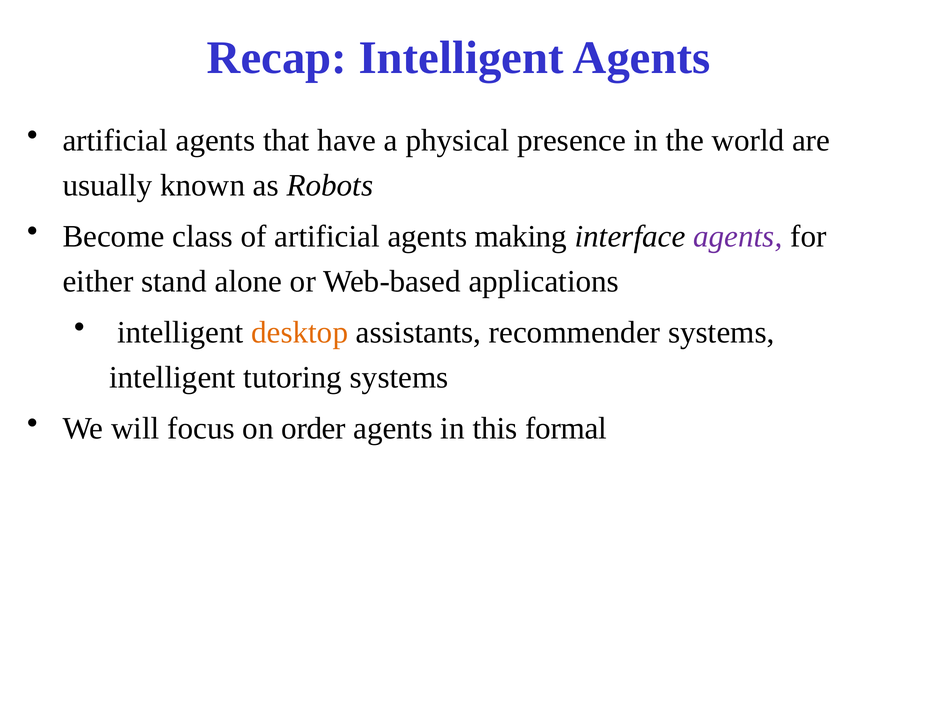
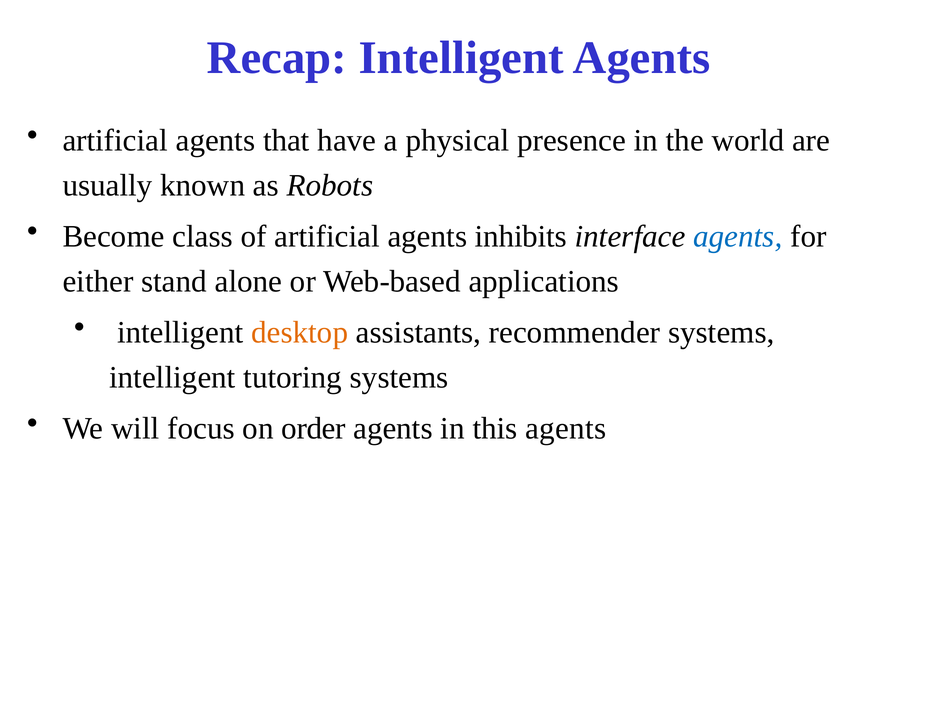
making: making -> inhibits
agents at (738, 237) colour: purple -> blue
this formal: formal -> agents
